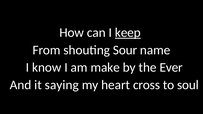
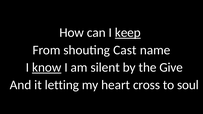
Sour: Sour -> Cast
know underline: none -> present
make: make -> silent
Ever: Ever -> Give
saying: saying -> letting
